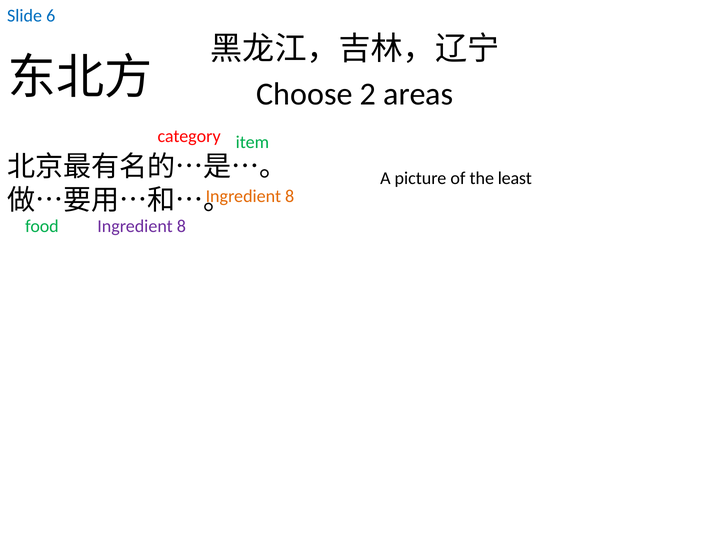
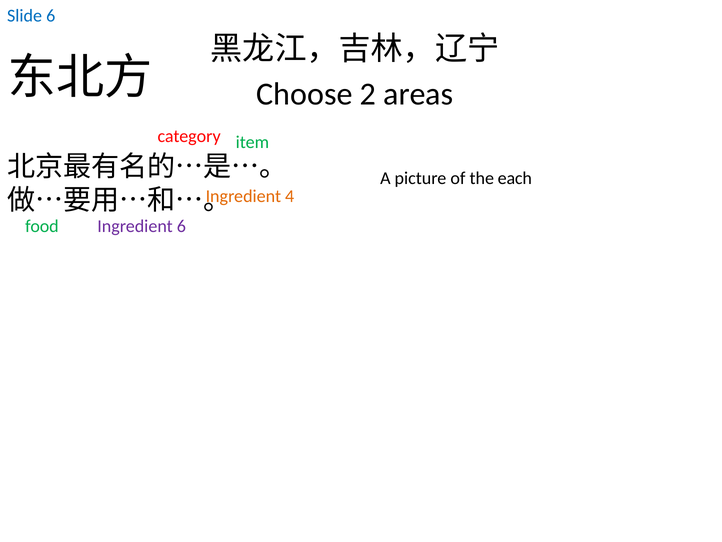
least: least -> each
8 at (290, 196): 8 -> 4
8 at (181, 226): 8 -> 6
